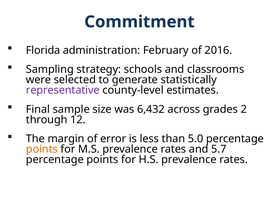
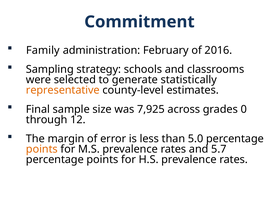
Florida: Florida -> Family
representative colour: purple -> orange
6,432: 6,432 -> 7,925
2: 2 -> 0
